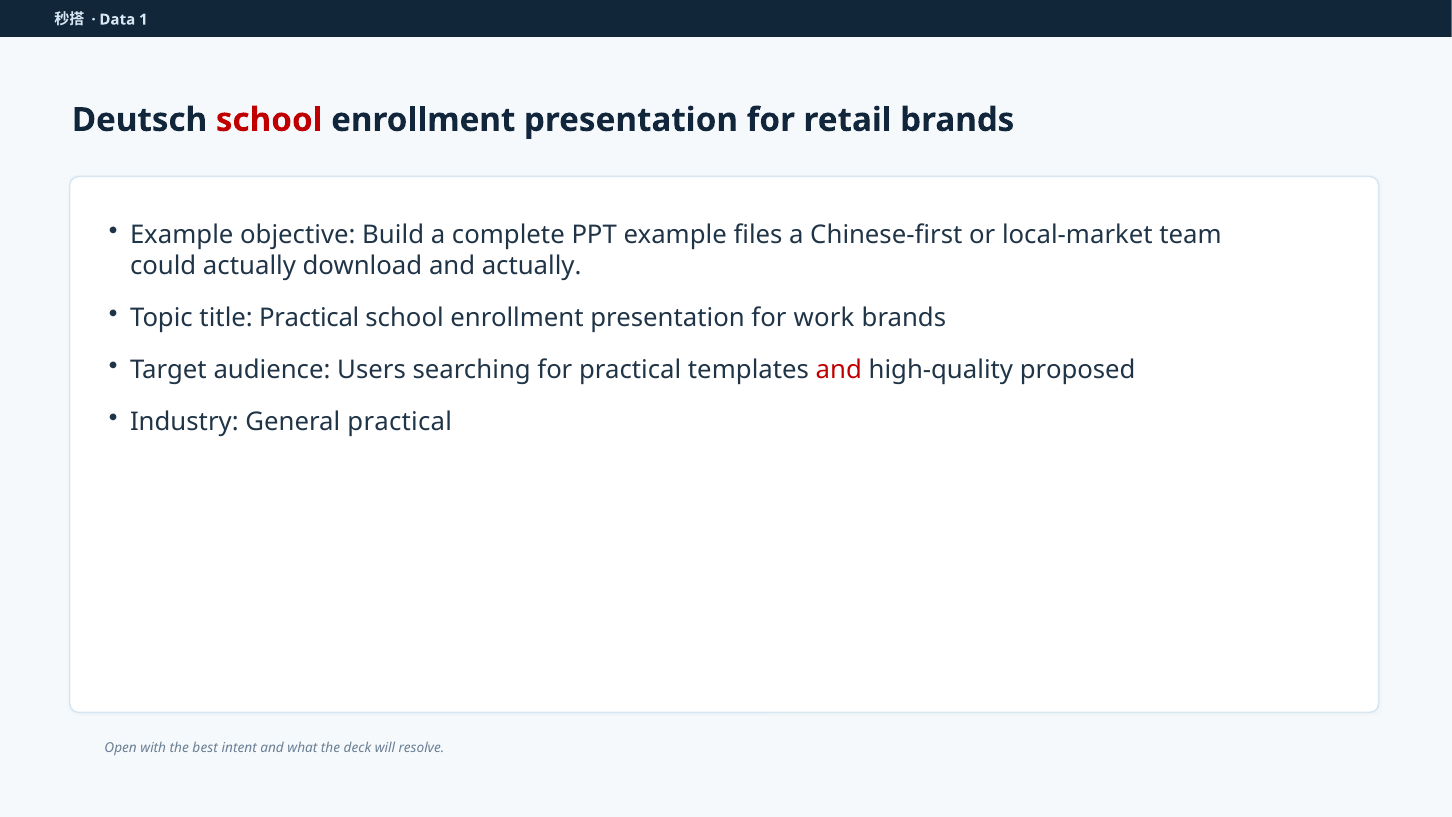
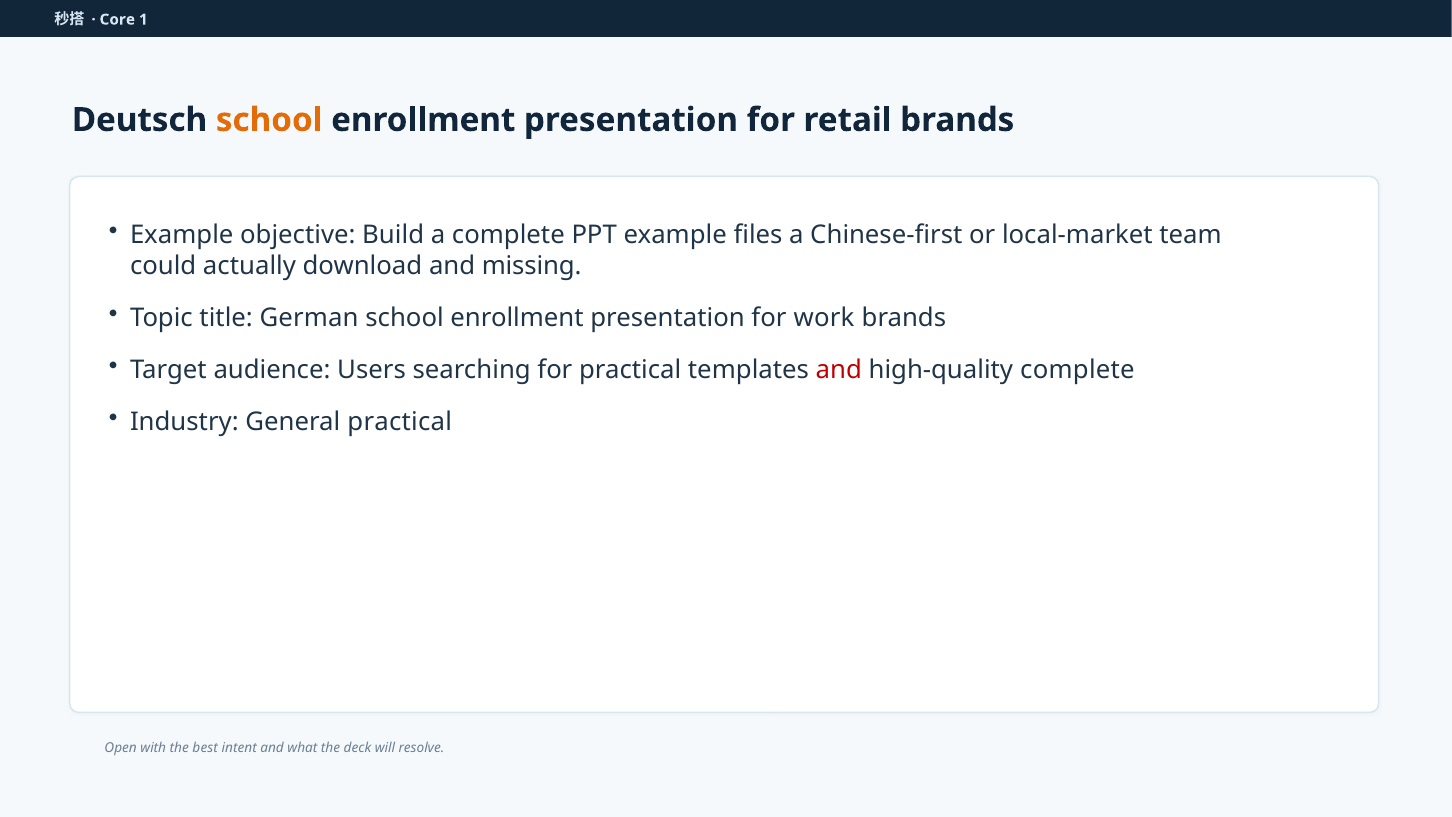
Data: Data -> Core
school at (269, 120) colour: red -> orange
and actually: actually -> missing
title Practical: Practical -> German
high-quality proposed: proposed -> complete
